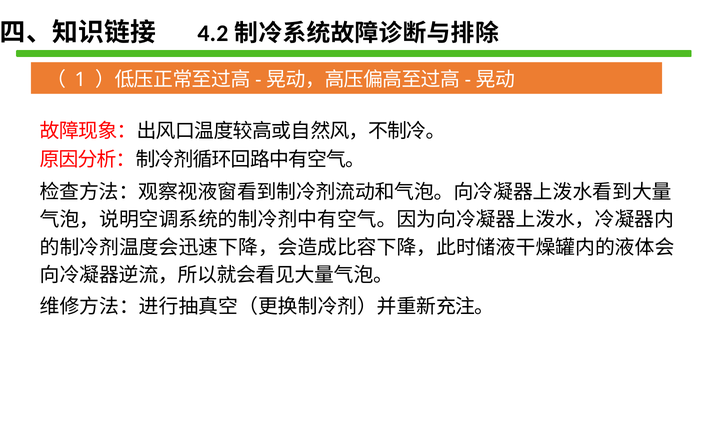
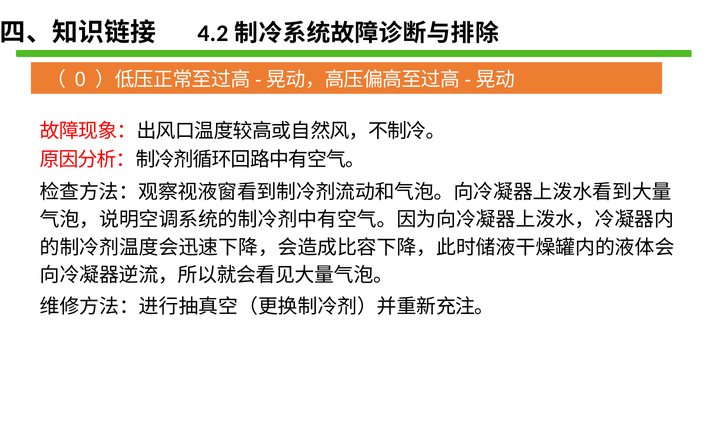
1: 1 -> 0
